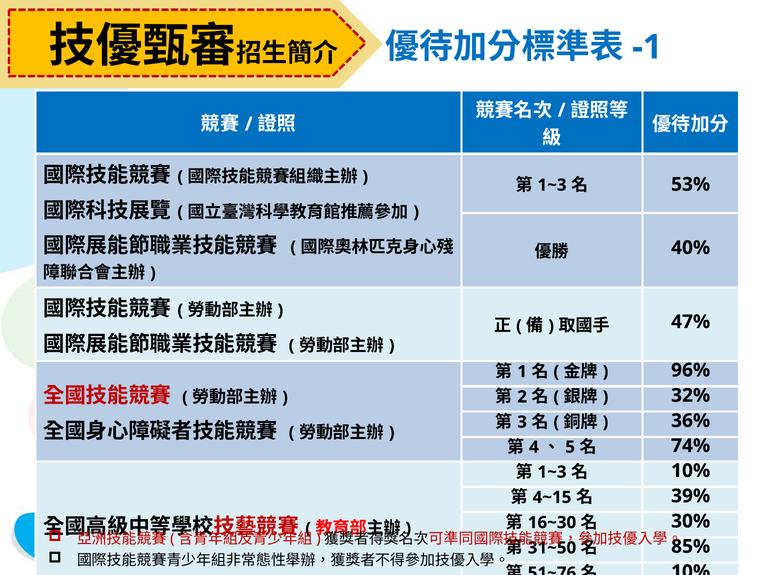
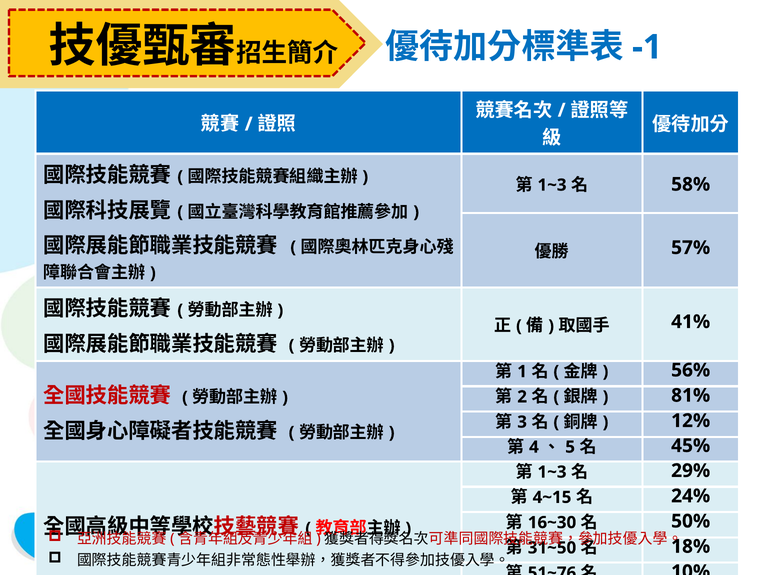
53%: 53% -> 58%
40%: 40% -> 57%
47%: 47% -> 41%
96%: 96% -> 56%
32%: 32% -> 81%
36%: 36% -> 12%
74%: 74% -> 45%
10% at (691, 470): 10% -> 29%
39%: 39% -> 24%
30%: 30% -> 50%
85%: 85% -> 18%
